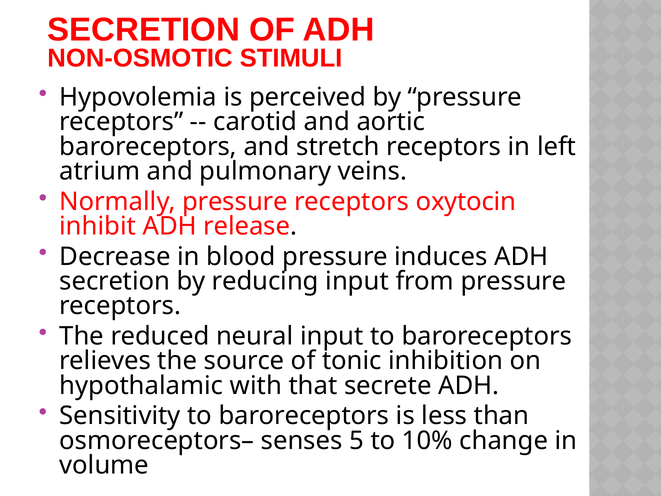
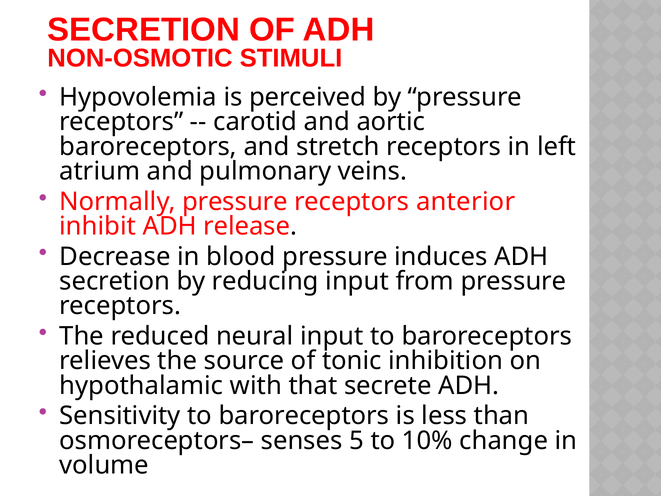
oxytocin: oxytocin -> anterior
